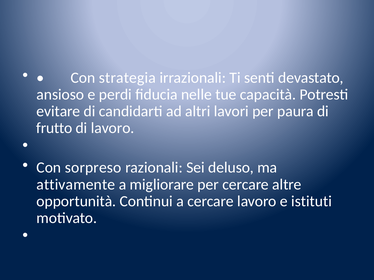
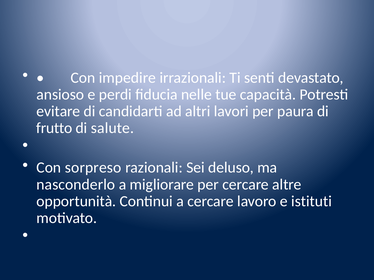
strategia: strategia -> impedire
di lavoro: lavoro -> salute
attivamente: attivamente -> nasconderlo
